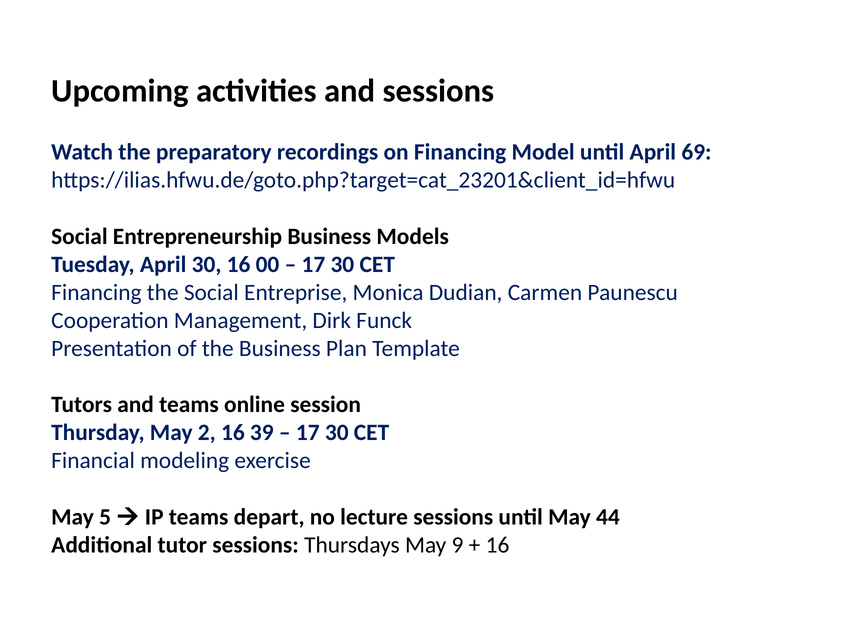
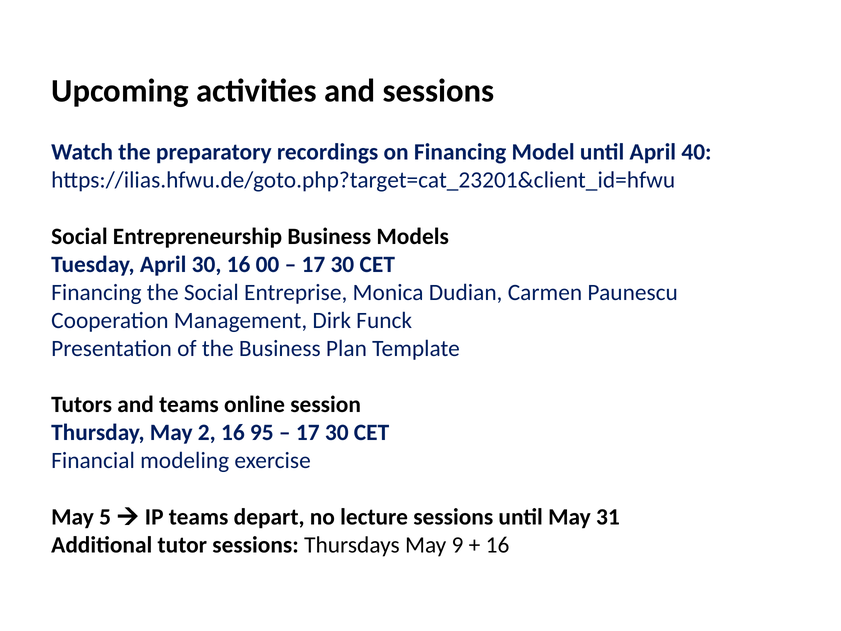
69: 69 -> 40
39: 39 -> 95
44: 44 -> 31
